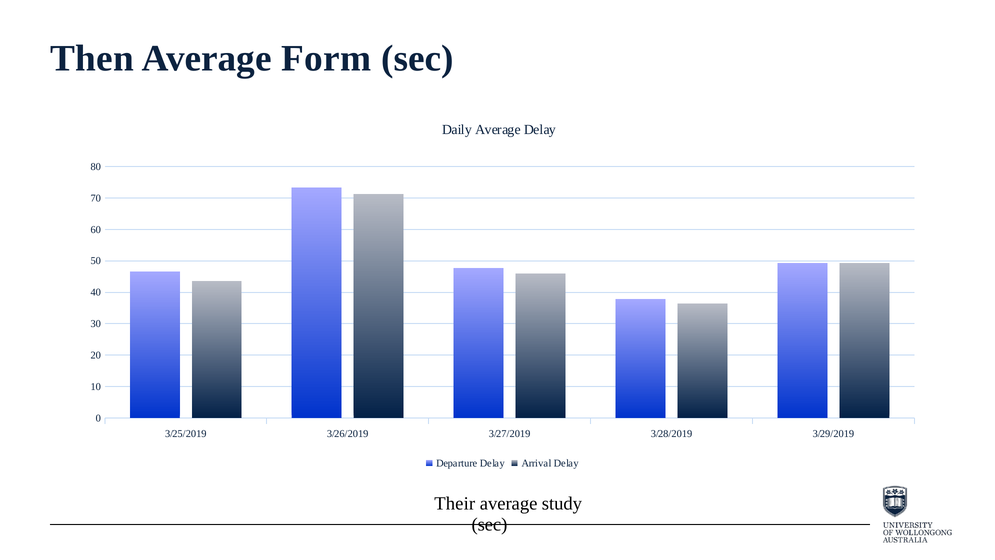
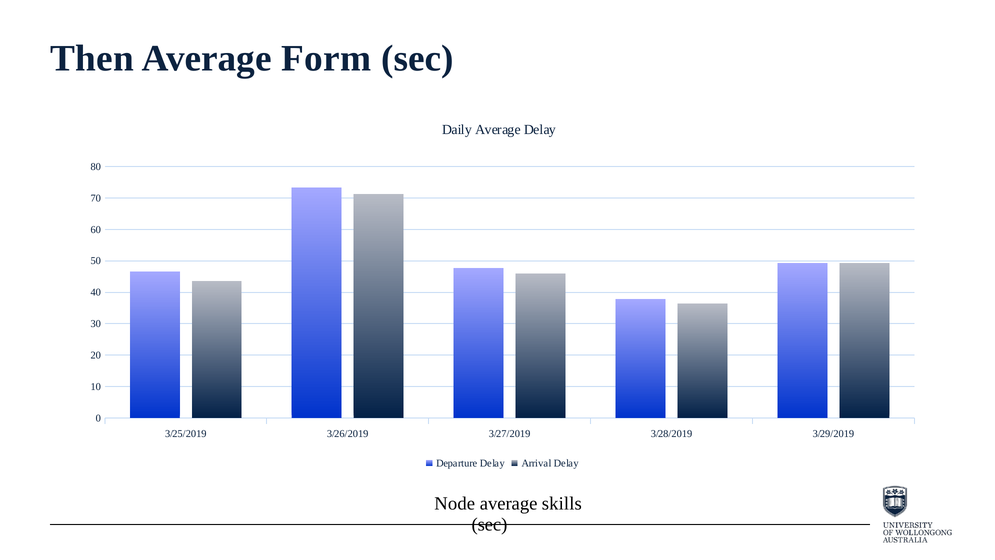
Their: Their -> Node
study: study -> skills
